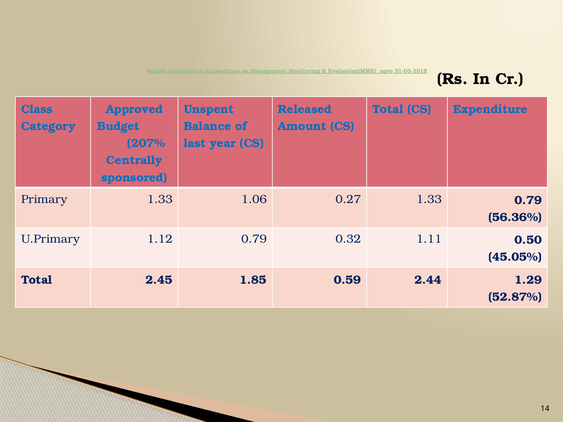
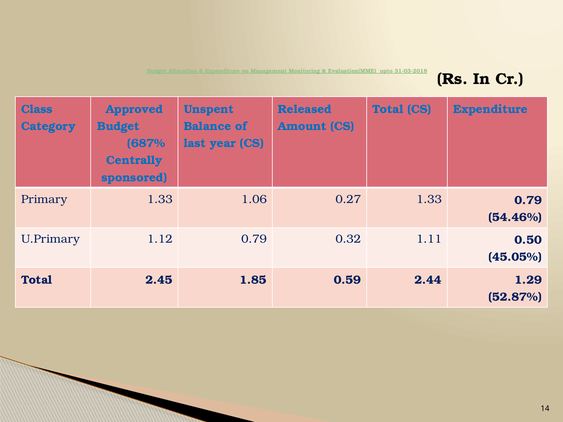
207%: 207% -> 687%
56.36%: 56.36% -> 54.46%
